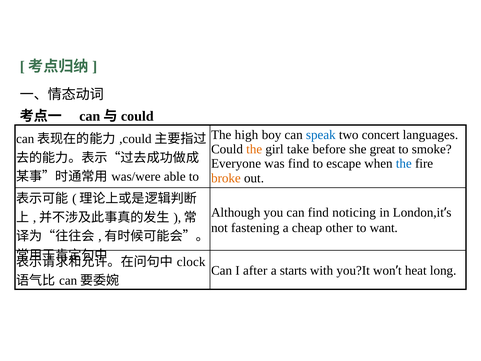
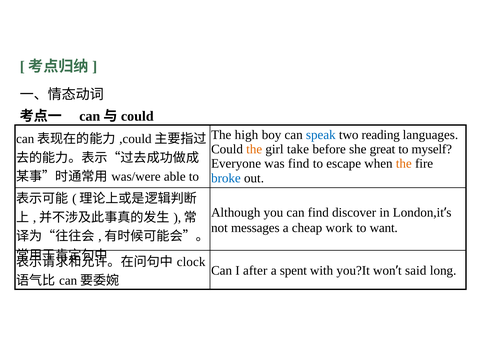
concert: concert -> reading
smoke: smoke -> myself
the at (404, 164) colour: blue -> orange
broke colour: orange -> blue
noticing: noticing -> discover
fastening: fastening -> messages
other: other -> work
starts: starts -> spent
heat: heat -> said
